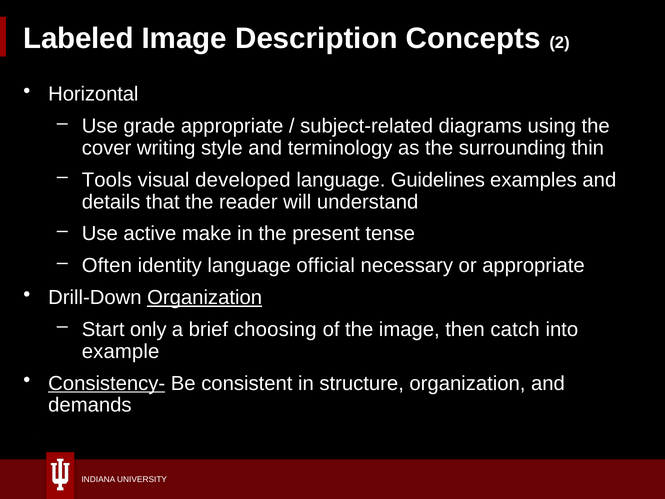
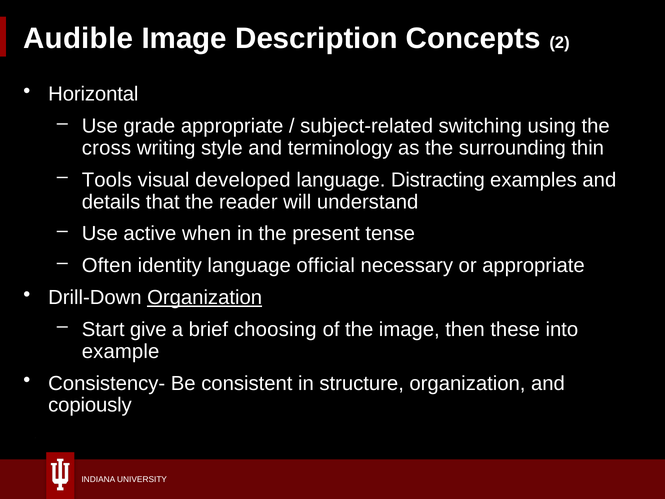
Labeled: Labeled -> Audible
diagrams: diagrams -> switching
cover: cover -> cross
Guidelines: Guidelines -> Distracting
make: make -> when
only: only -> give
catch: catch -> these
Consistency- underline: present -> none
demands: demands -> copiously
